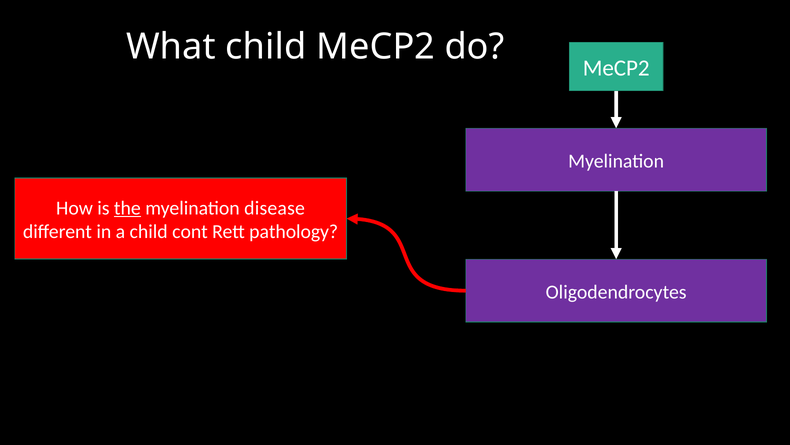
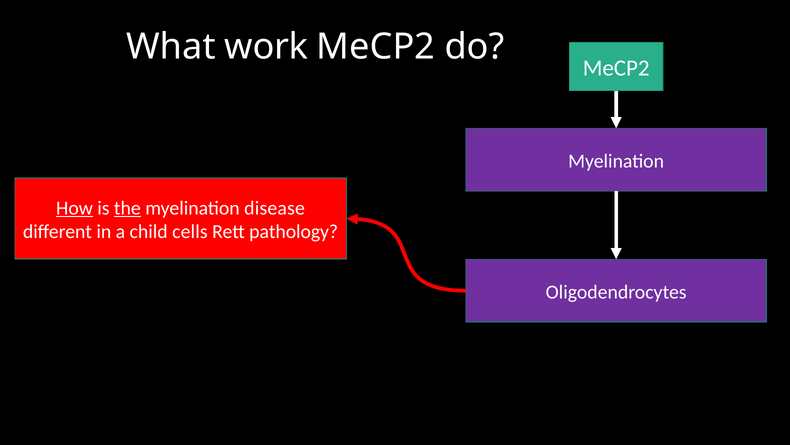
What child: child -> work
How underline: none -> present
cont: cont -> cells
